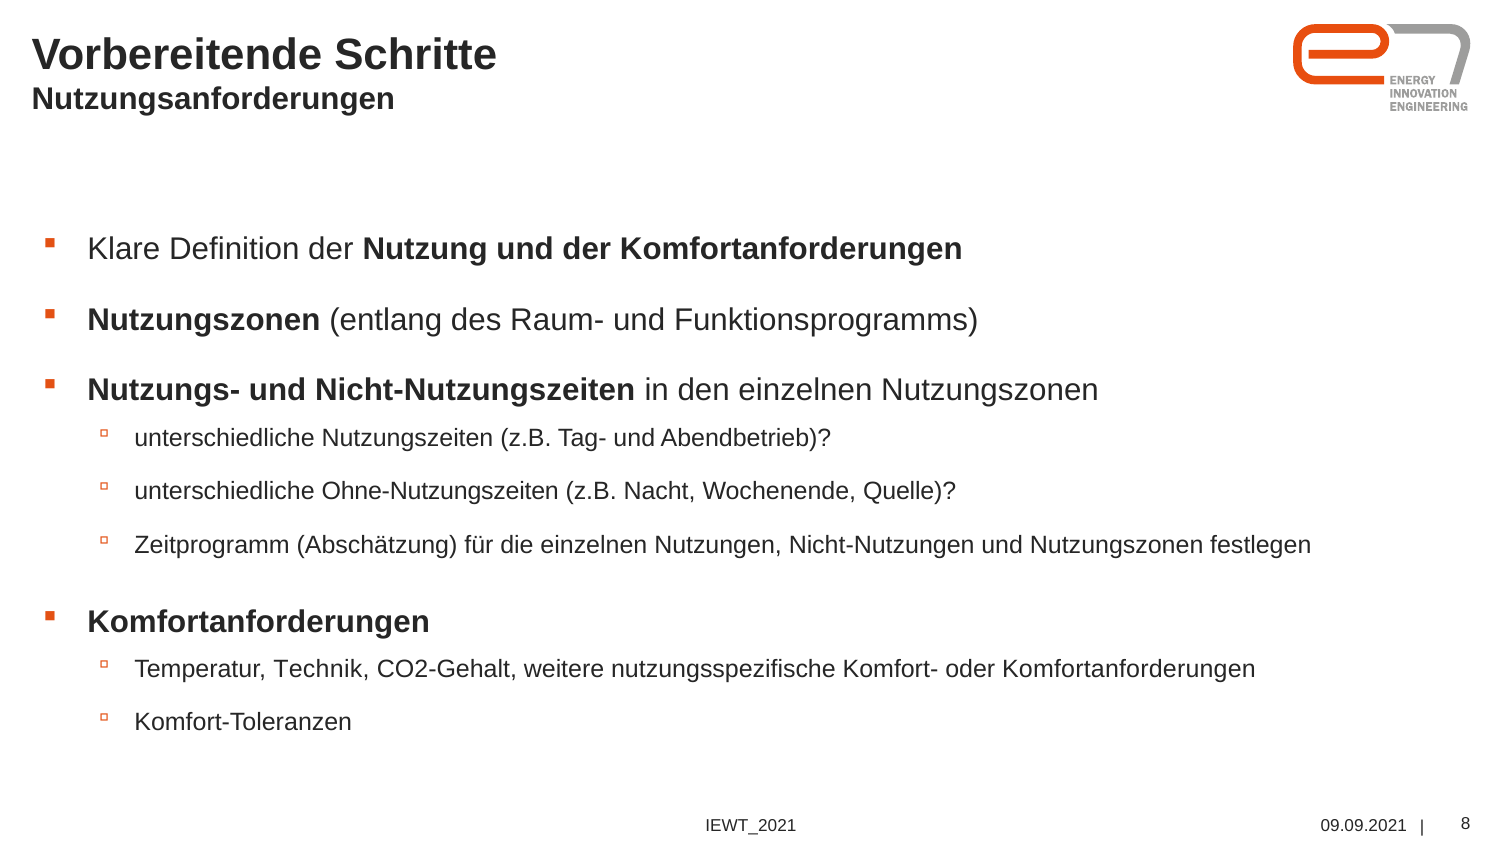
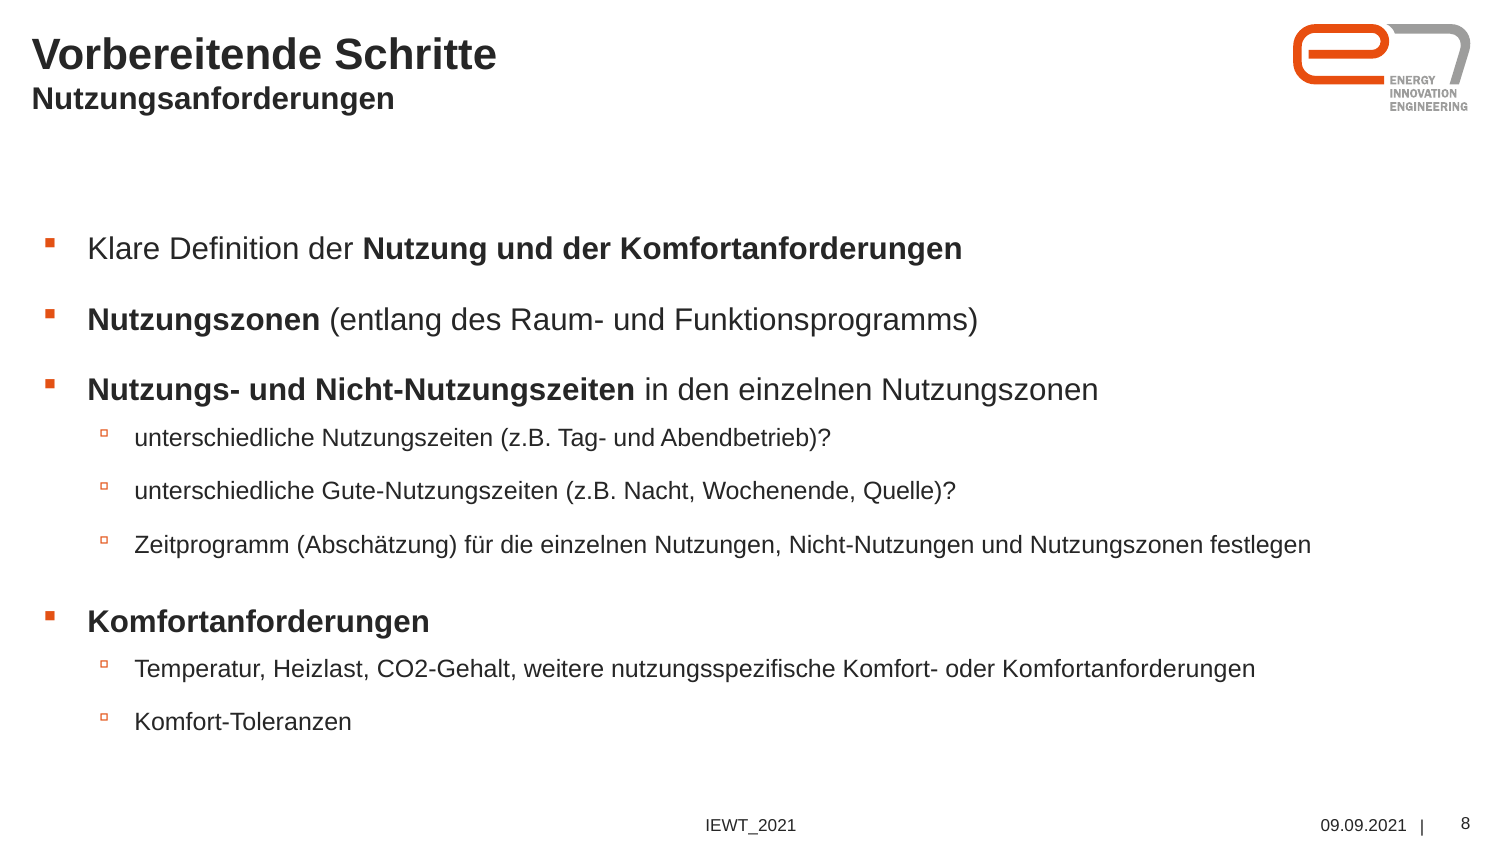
Ohne-Nutzungszeiten: Ohne-Nutzungszeiten -> Gute-Nutzungszeiten
Technik: Technik -> Heizlast
